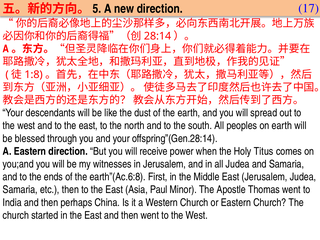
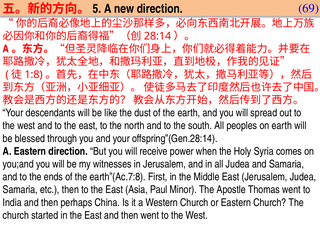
17: 17 -> 69
Titus: Titus -> Syria
earth”(Ac.6:8: earth”(Ac.6:8 -> earth”(Ac.7:8
